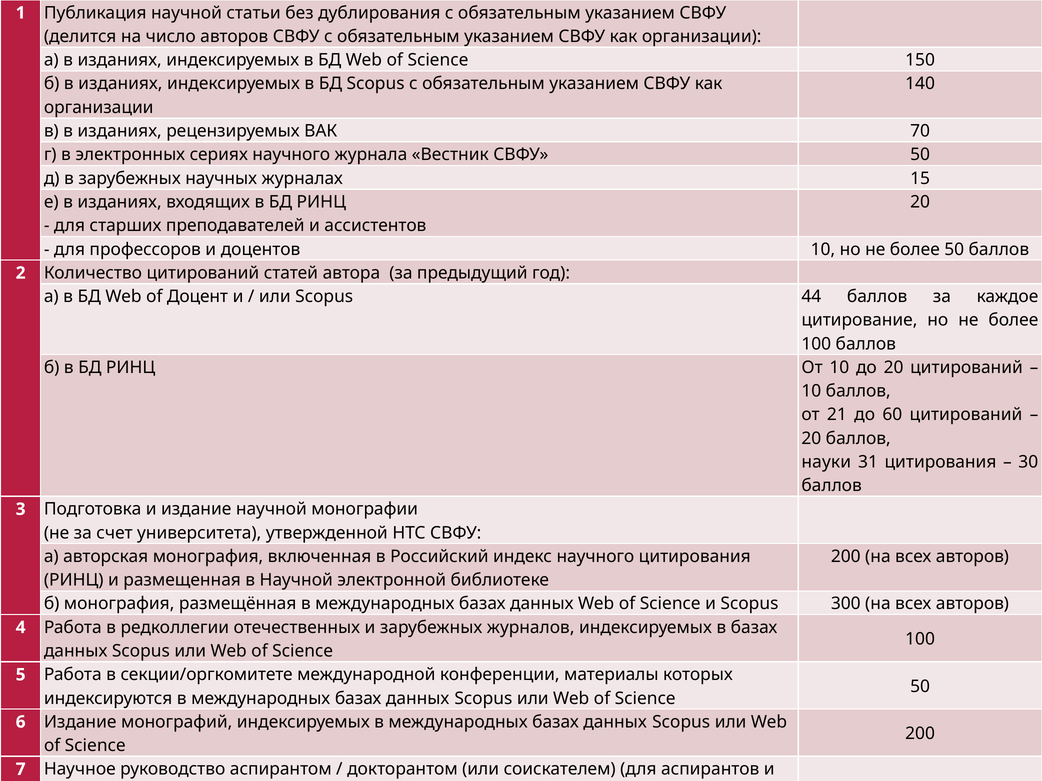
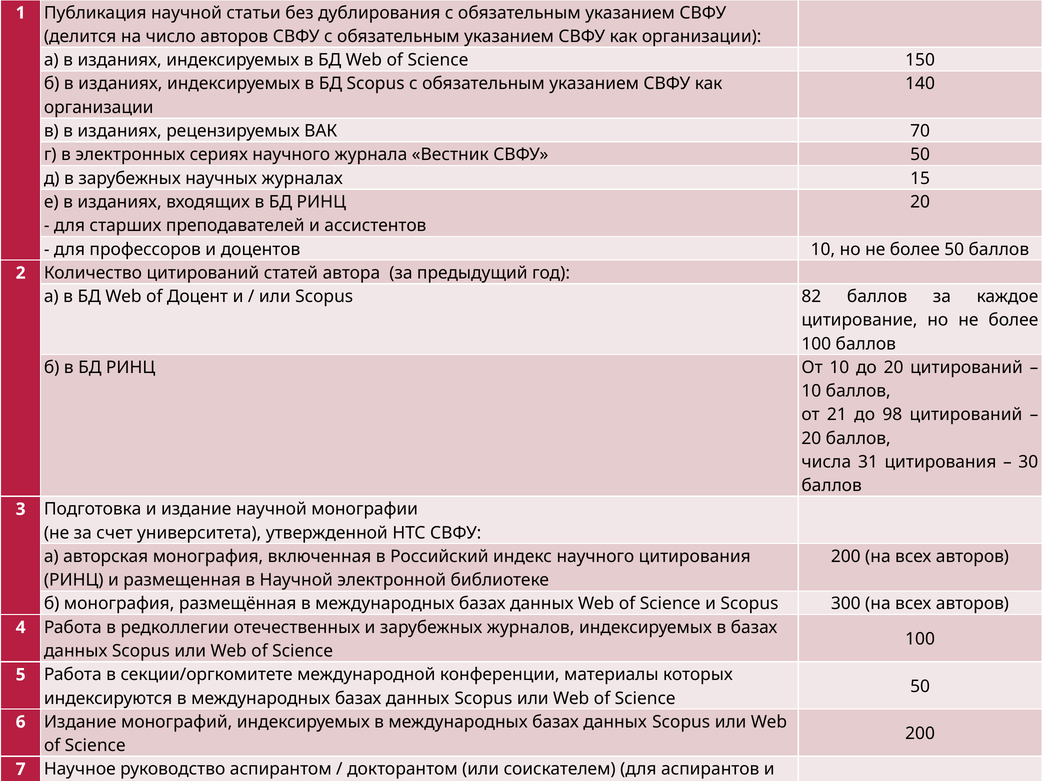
44: 44 -> 82
60: 60 -> 98
науки: науки -> числа
